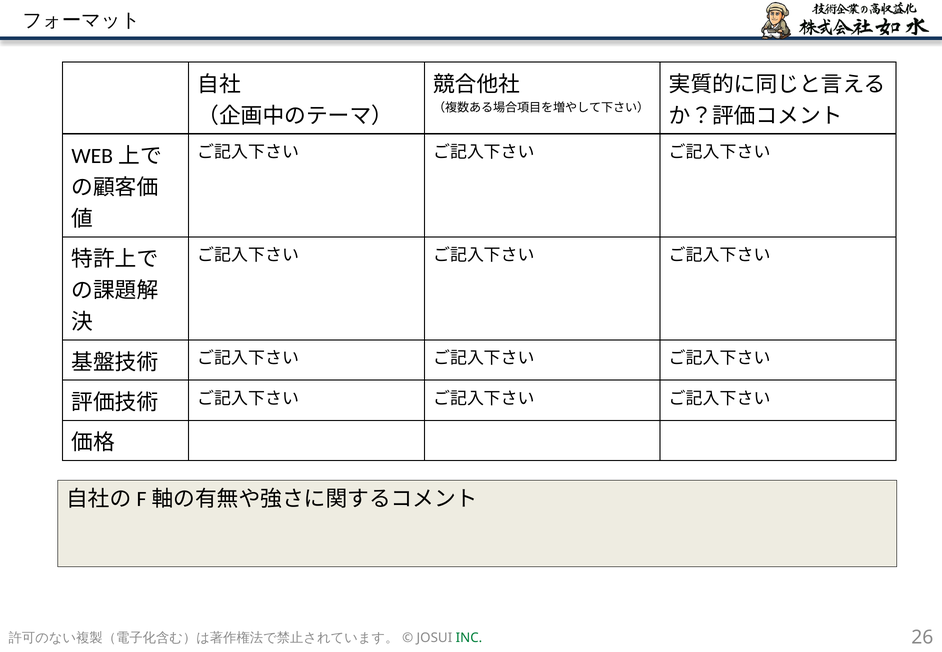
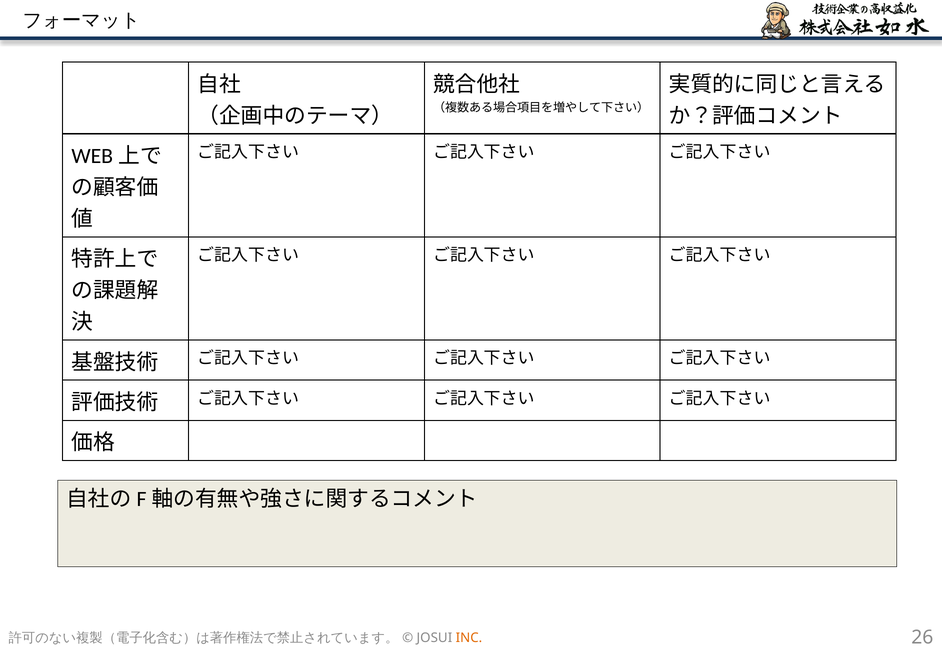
INC colour: green -> orange
